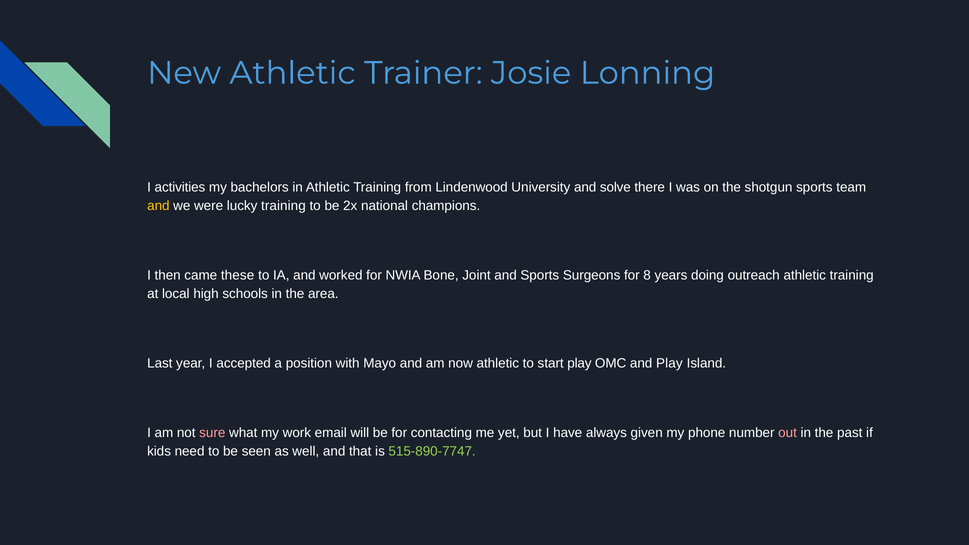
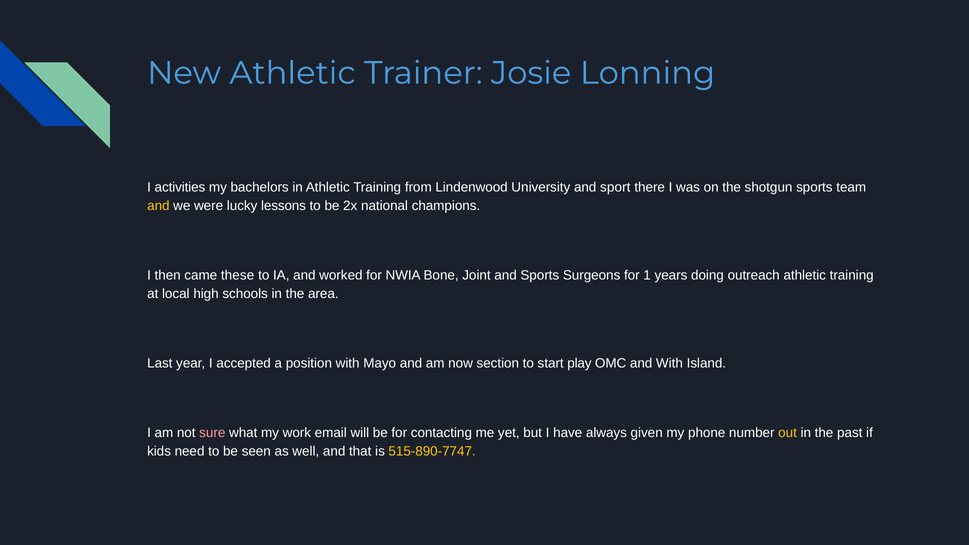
solve: solve -> sport
lucky training: training -> lessons
8: 8 -> 1
now athletic: athletic -> section
and Play: Play -> With
out colour: pink -> yellow
515-890-7747 colour: light green -> yellow
